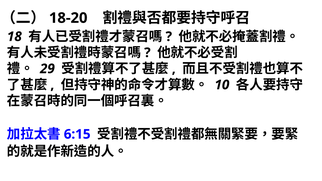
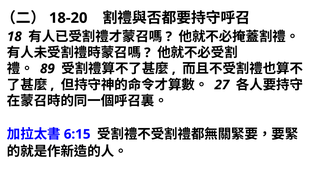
29: 29 -> 89
10: 10 -> 27
